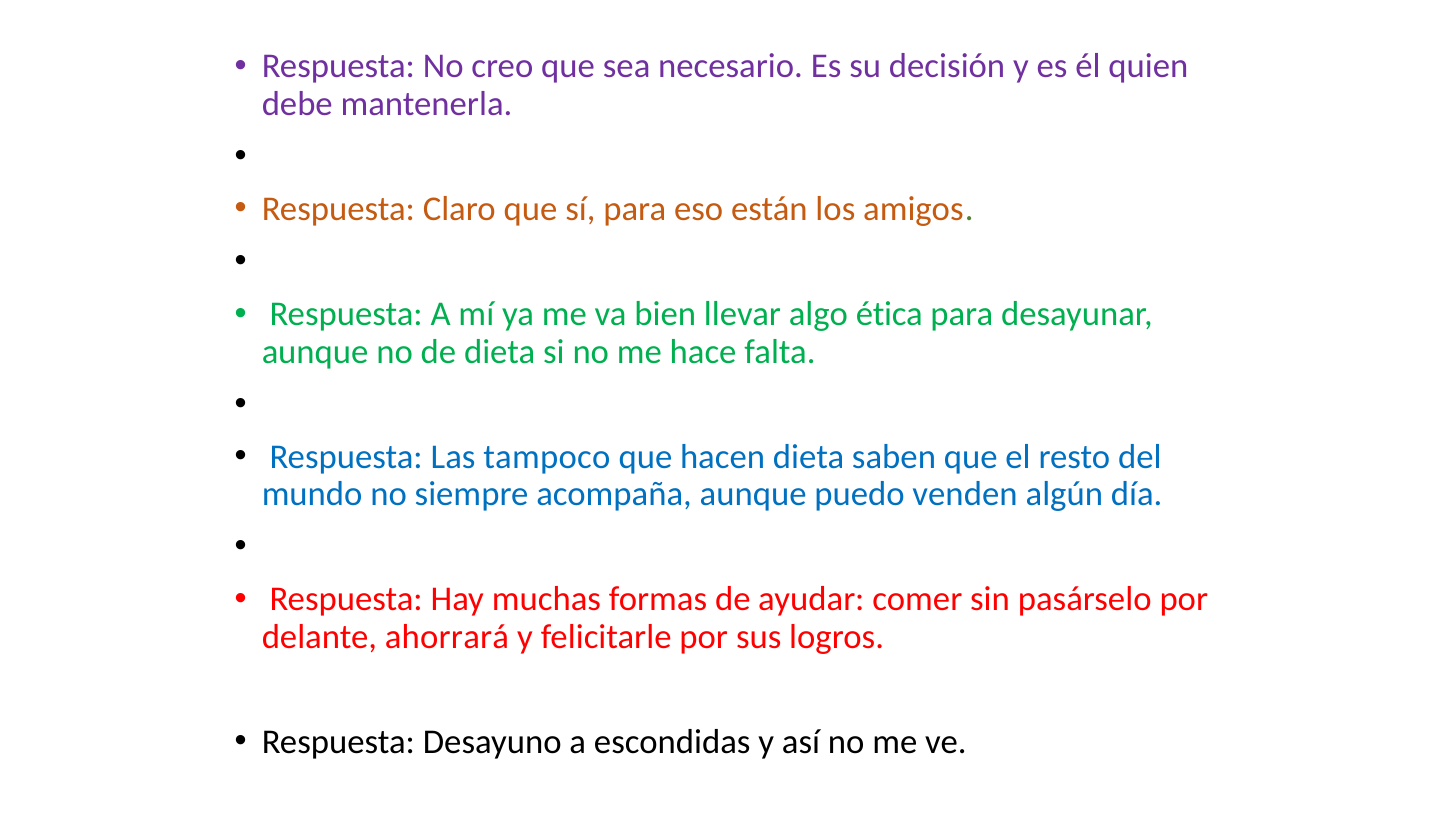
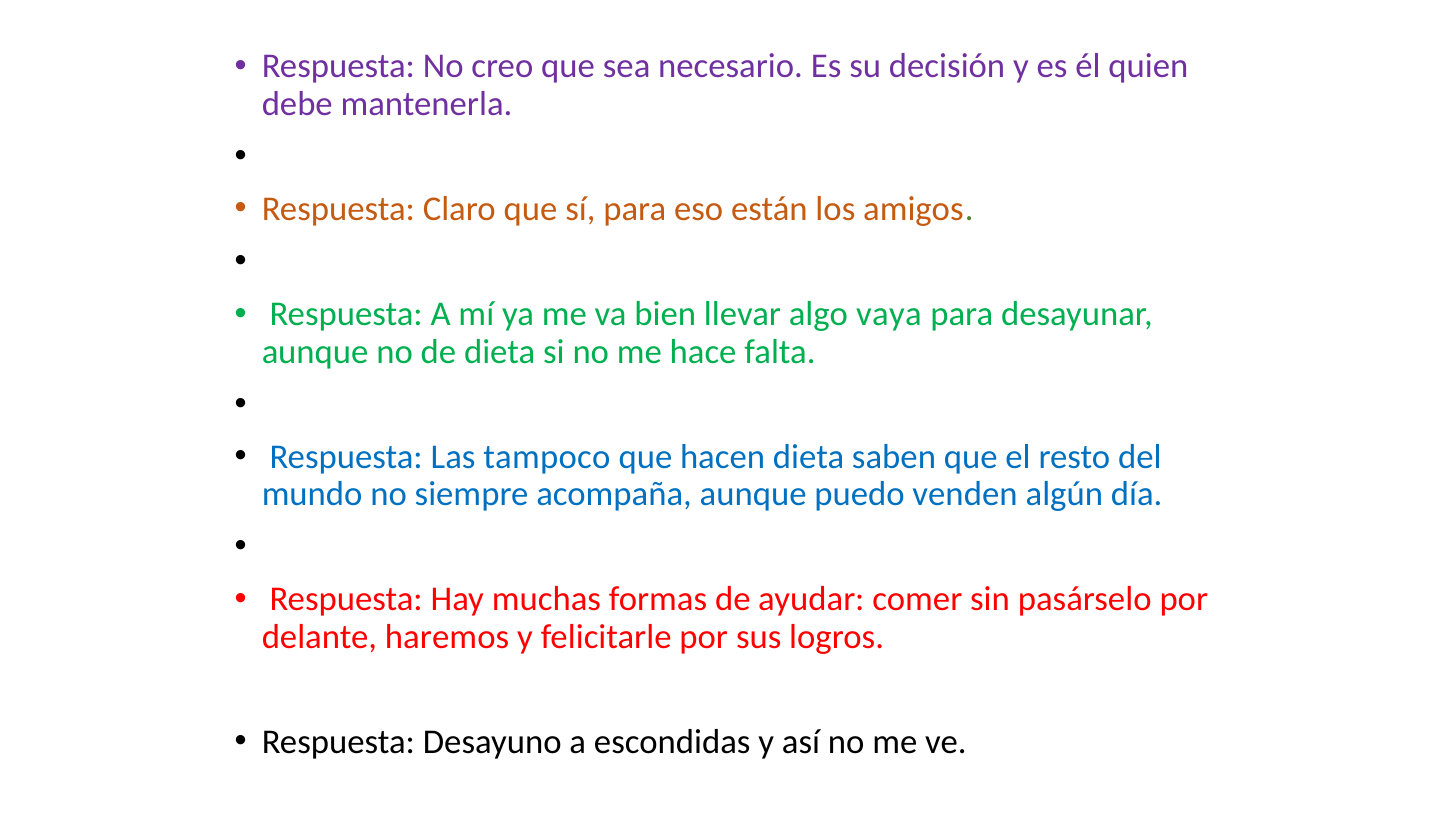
ética: ética -> vaya
ahorrará: ahorrará -> haremos
